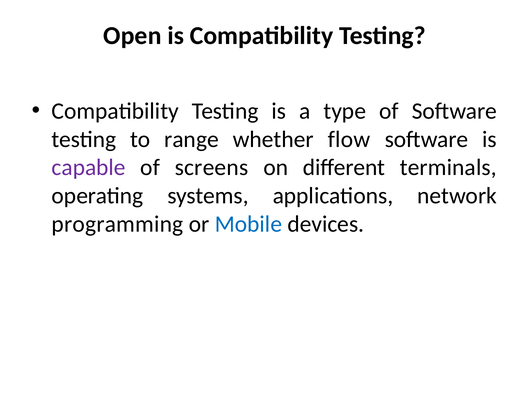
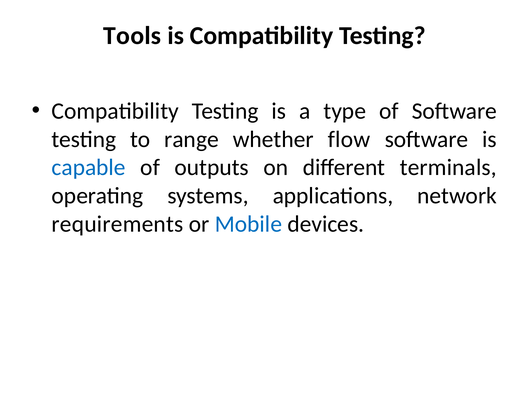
Open: Open -> Tools
capable colour: purple -> blue
screens: screens -> outputs
programming: programming -> requirements
